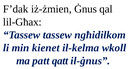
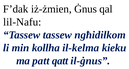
lil-Għax: lil-Għax -> lil-Nafu
kienet: kienet -> kollha
wkoll: wkoll -> kieku
